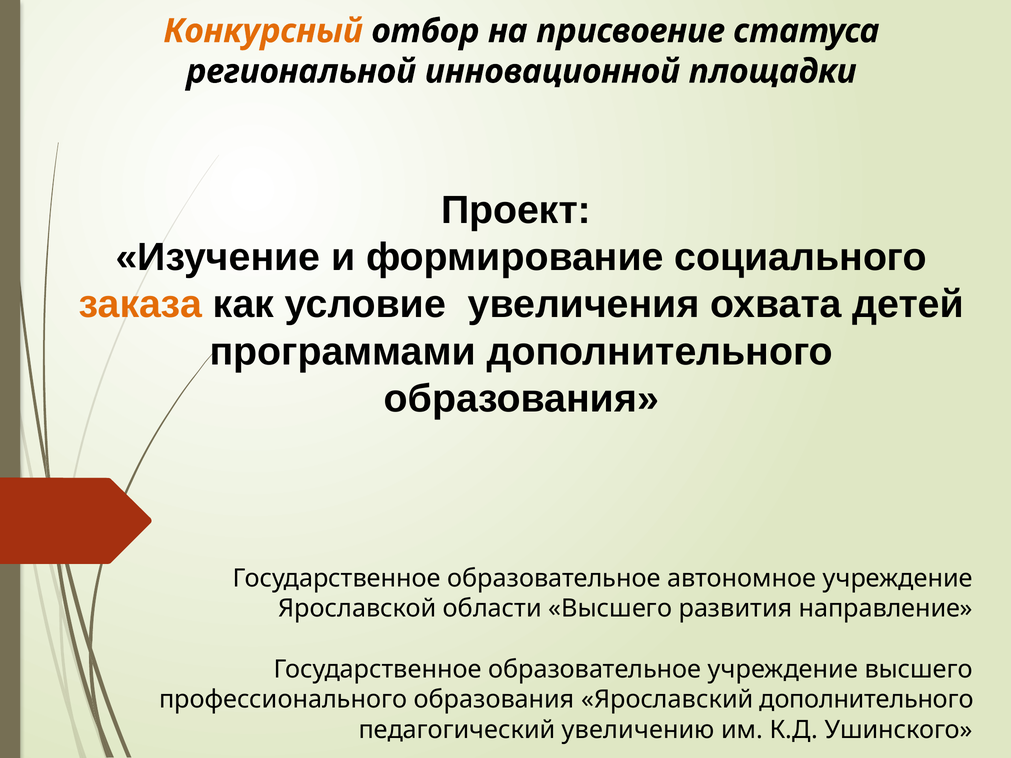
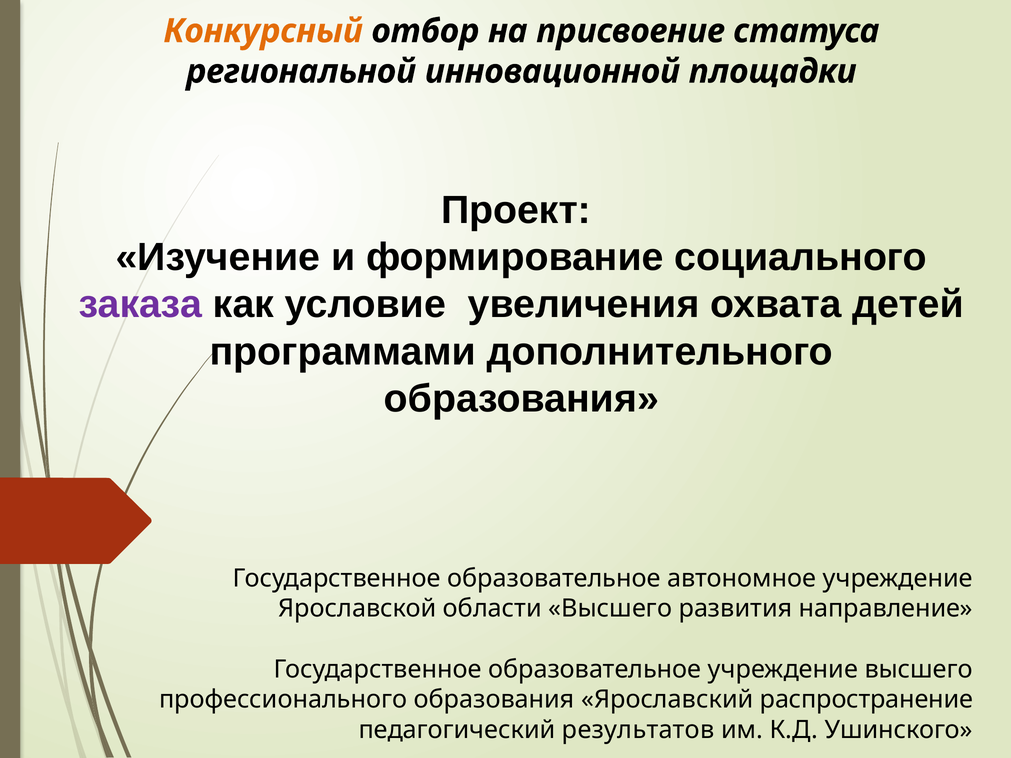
заказа colour: orange -> purple
Ярославский дополнительного: дополнительного -> распространение
увеличению: увеличению -> результатов
